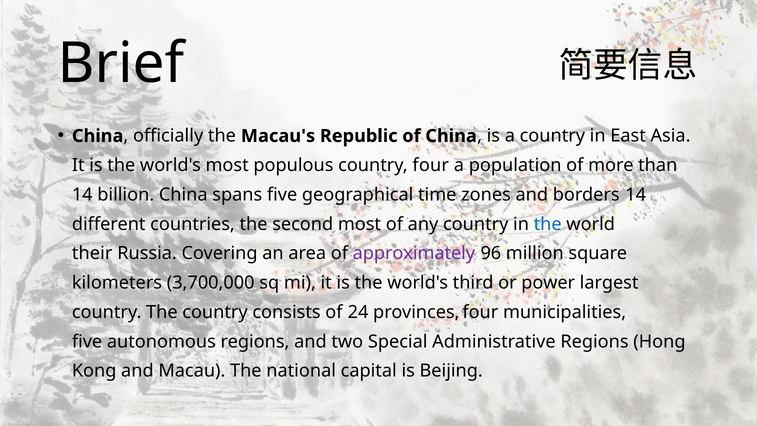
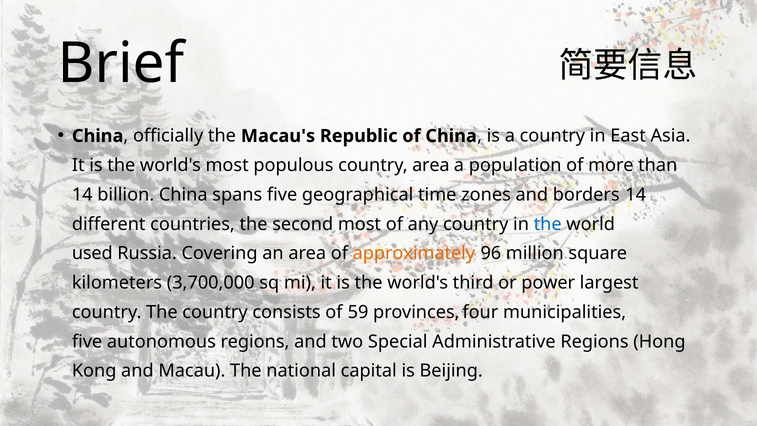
country four: four -> area
their: their -> used
approximately colour: purple -> orange
24: 24 -> 59
